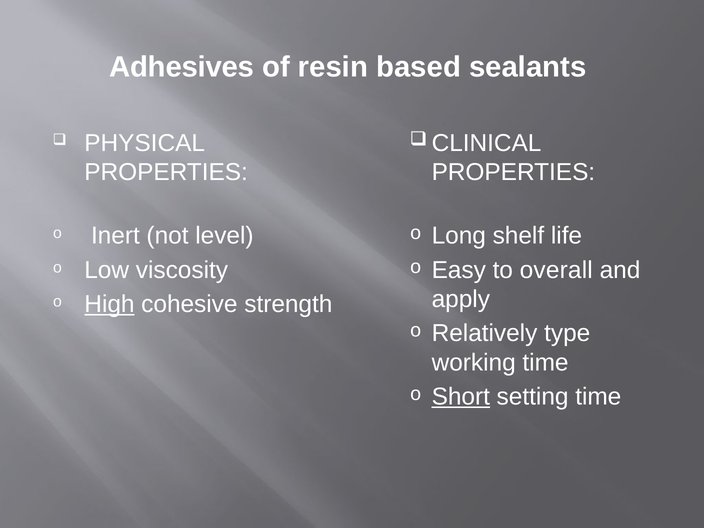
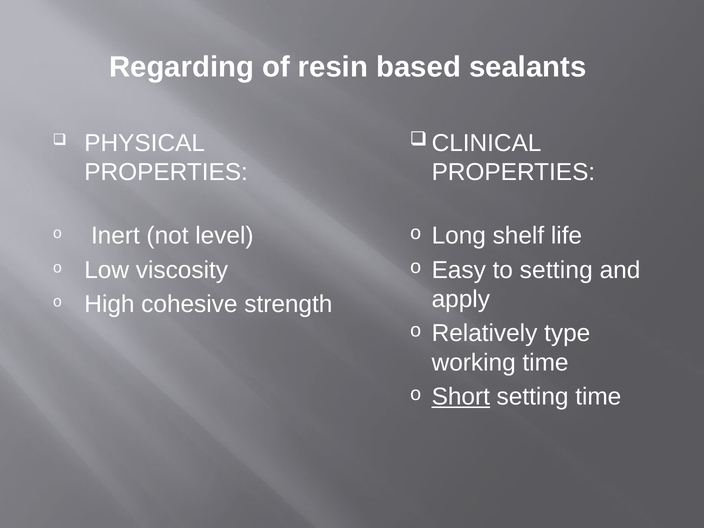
Adhesives: Adhesives -> Regarding
to overall: overall -> setting
High underline: present -> none
